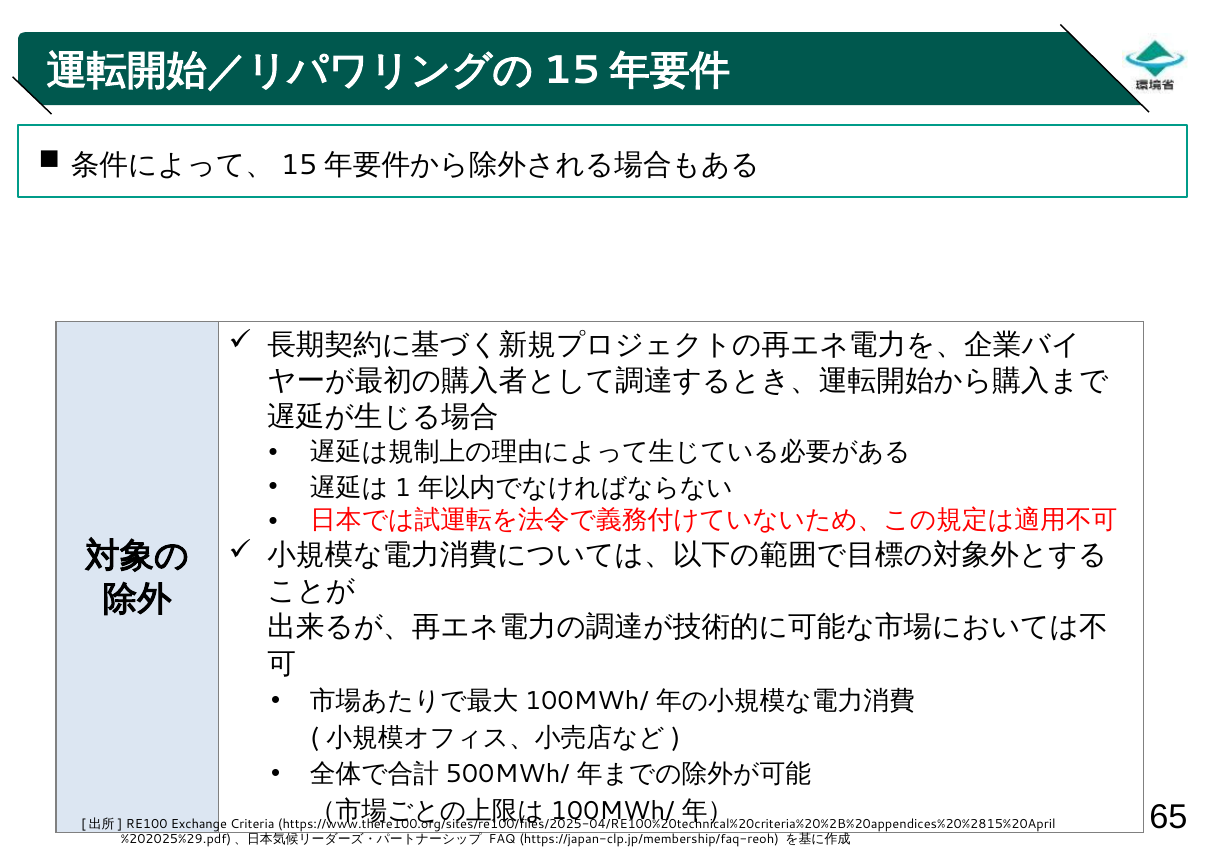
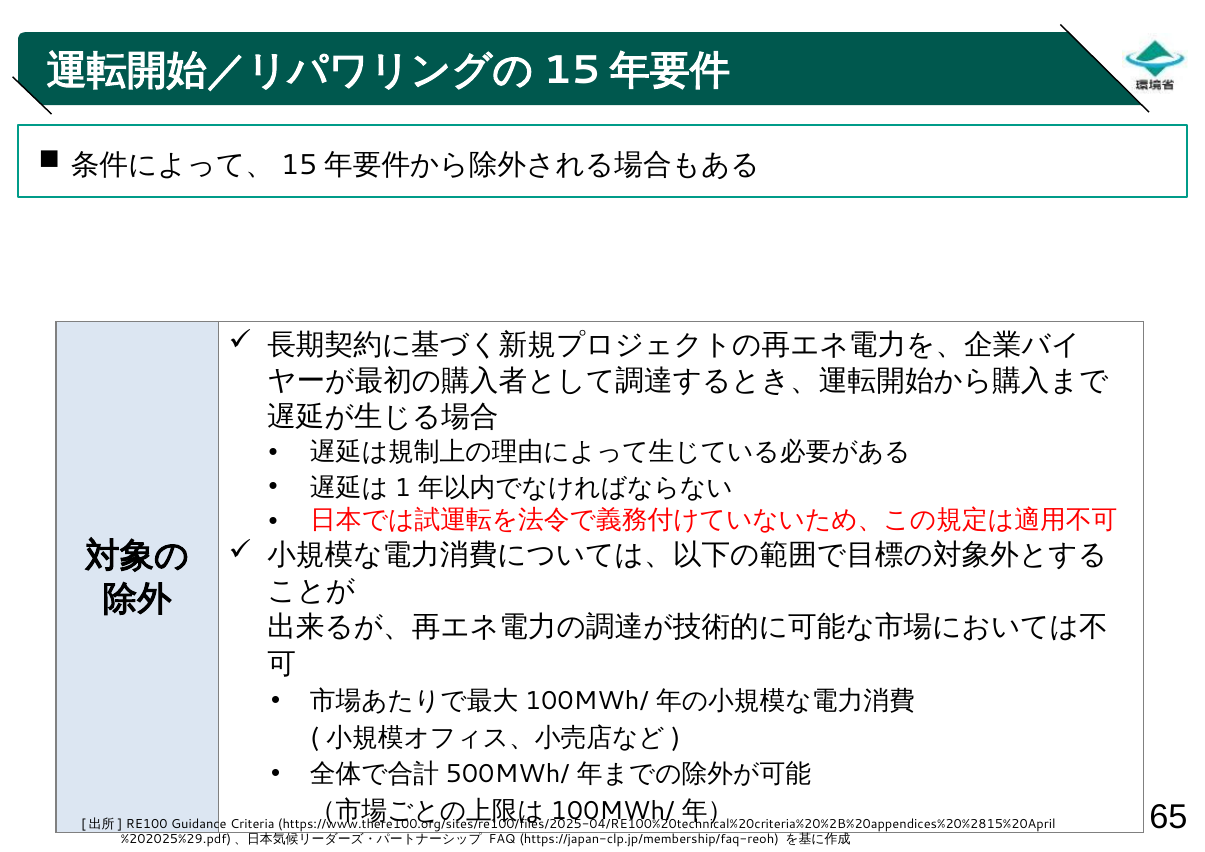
Exchange: Exchange -> Guidance
